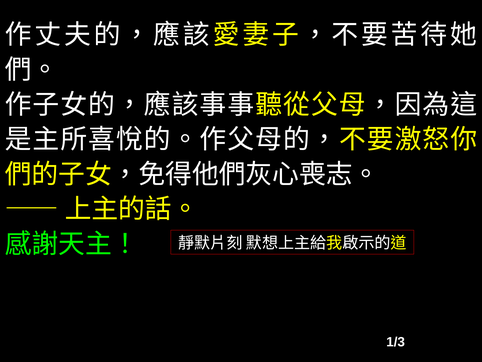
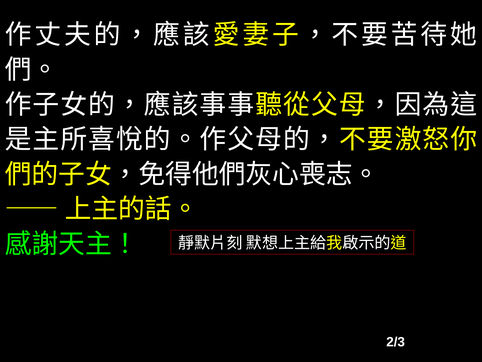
1/3: 1/3 -> 2/3
